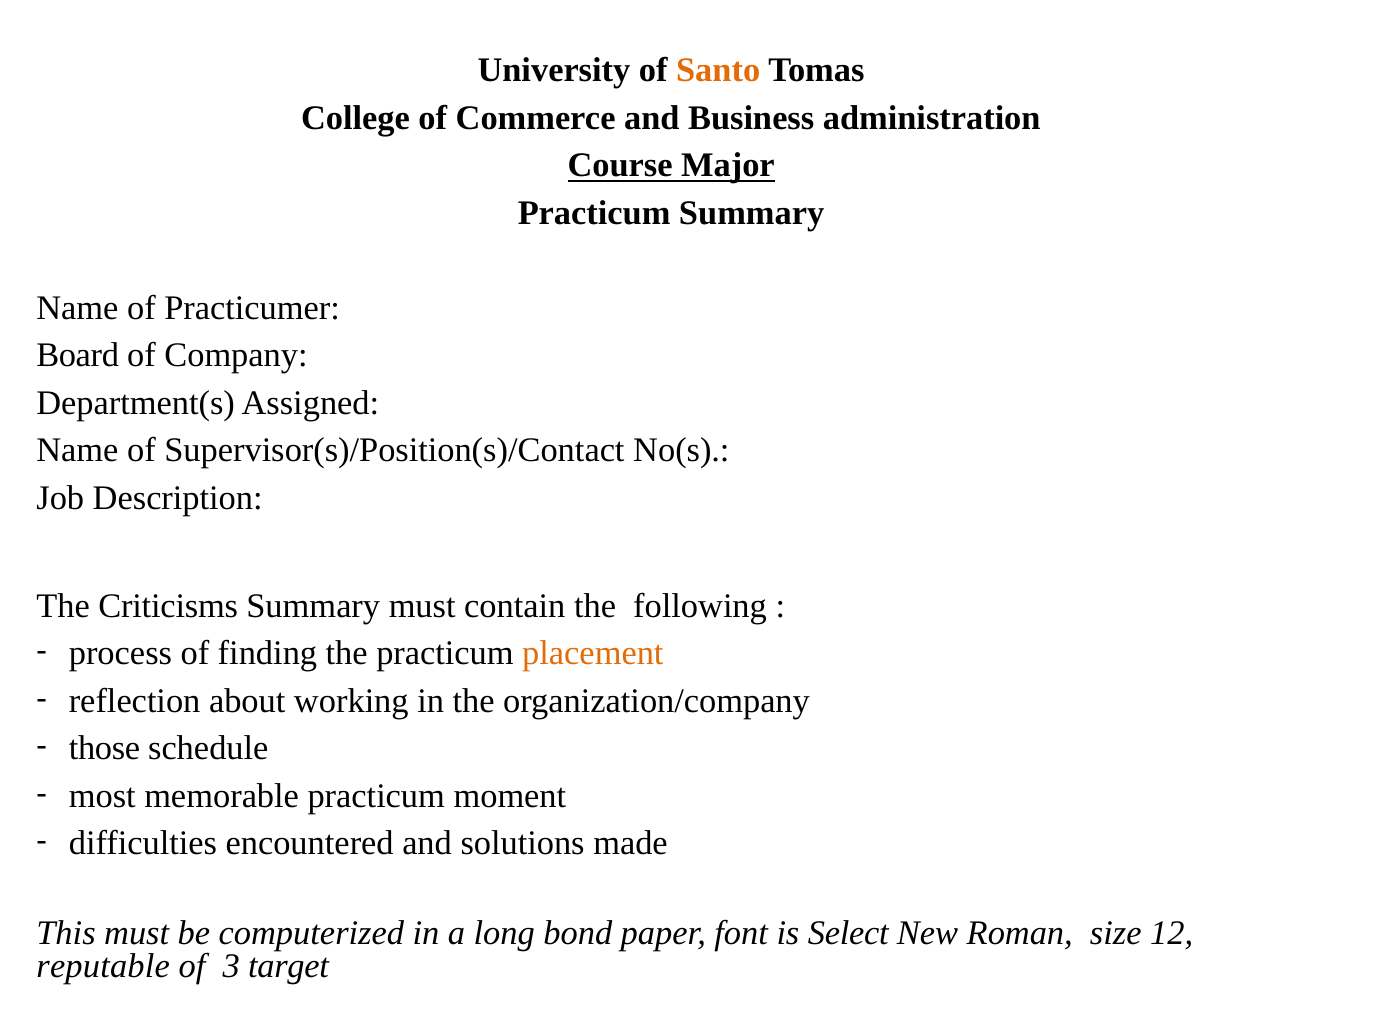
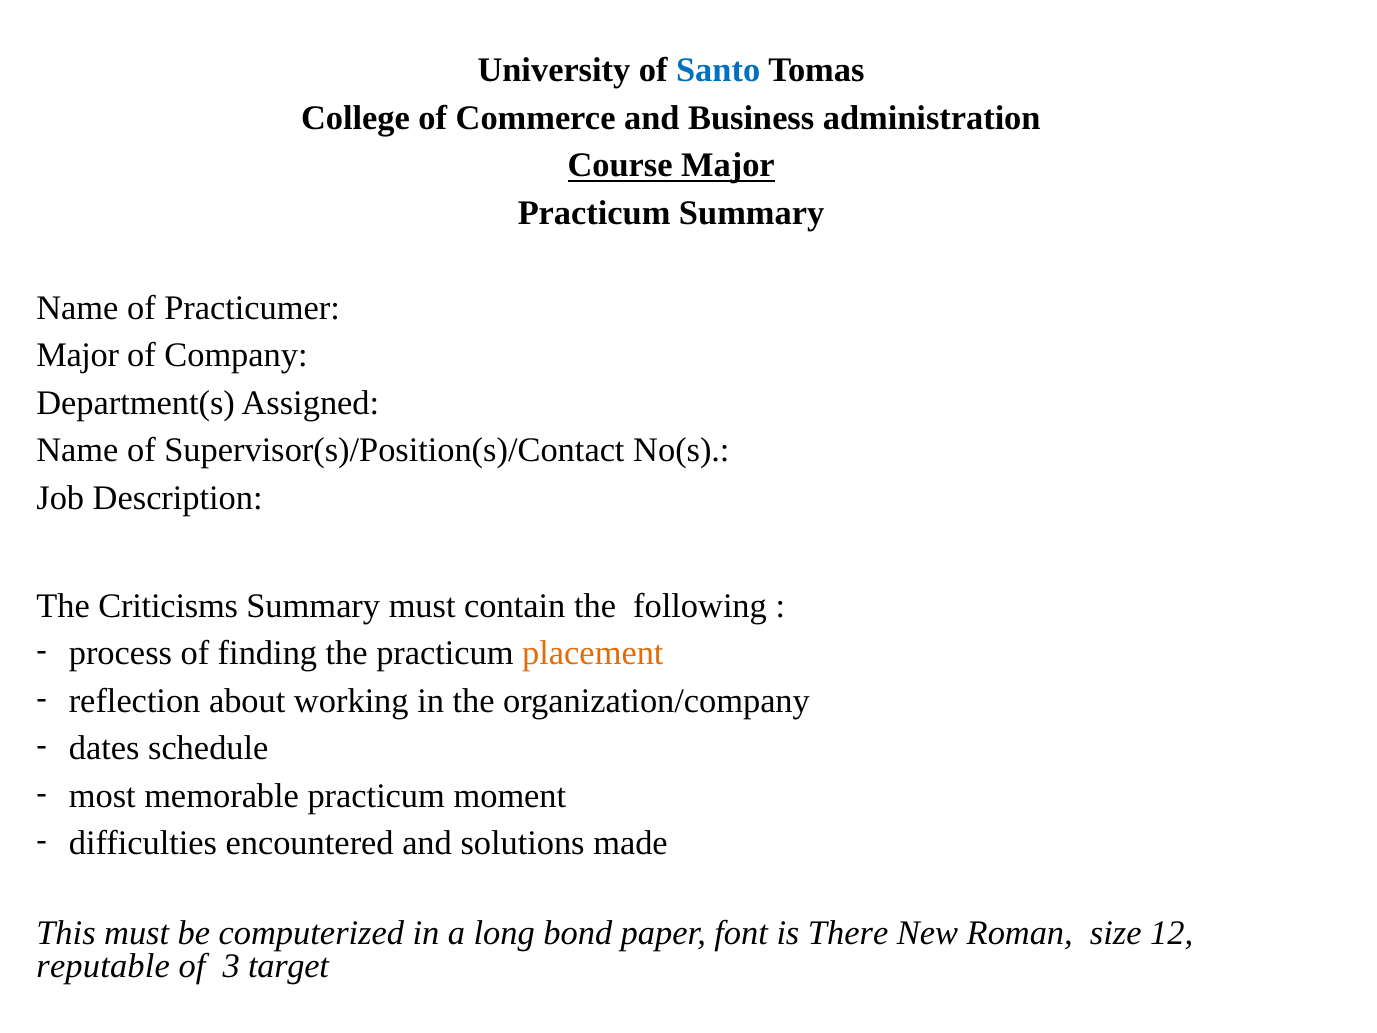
Santo colour: orange -> blue
Board at (78, 355): Board -> Major
those: those -> dates
Select: Select -> There
